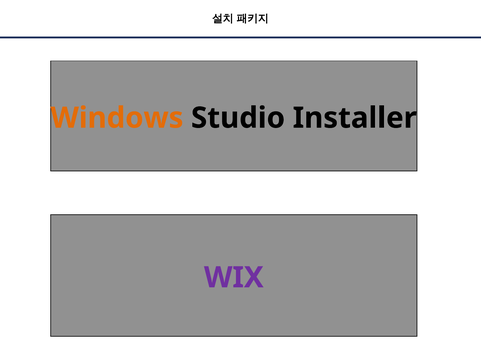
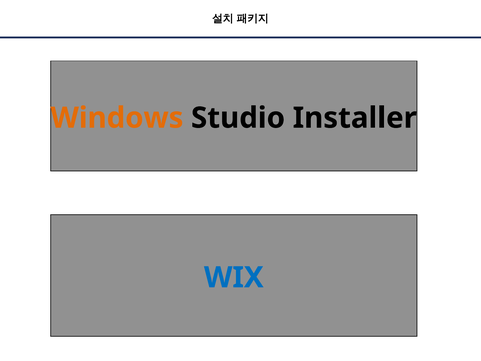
WIX colour: purple -> blue
